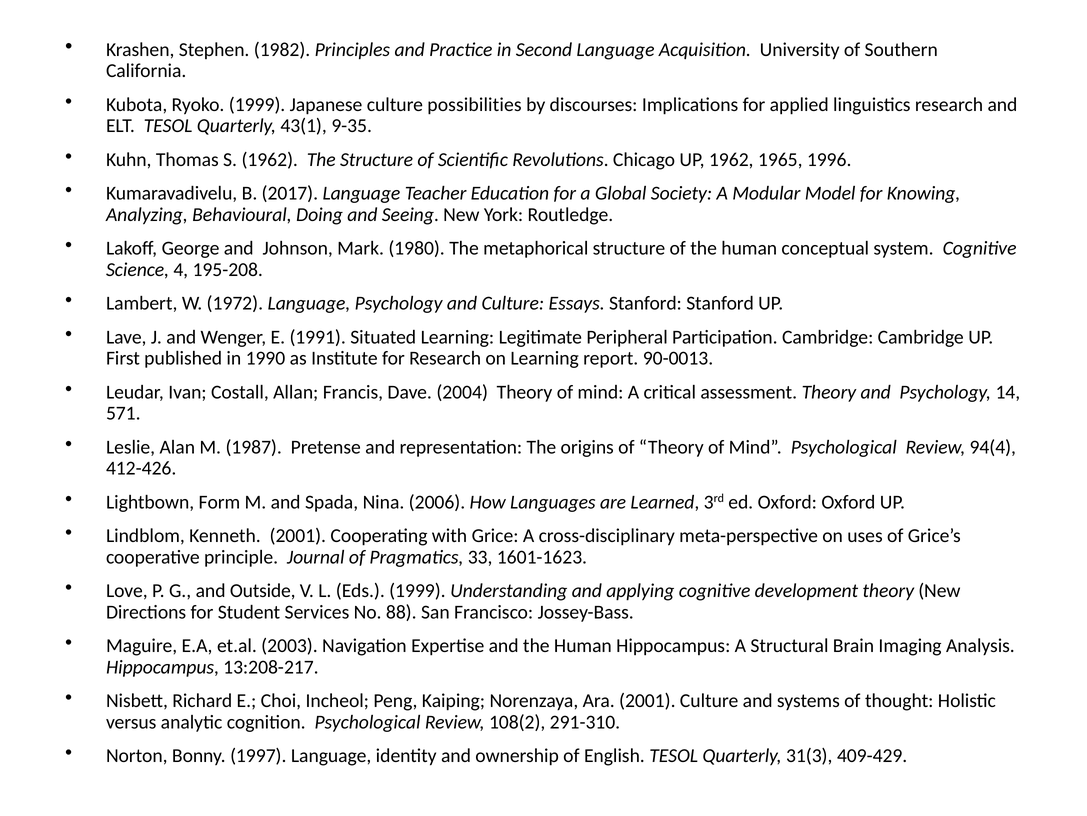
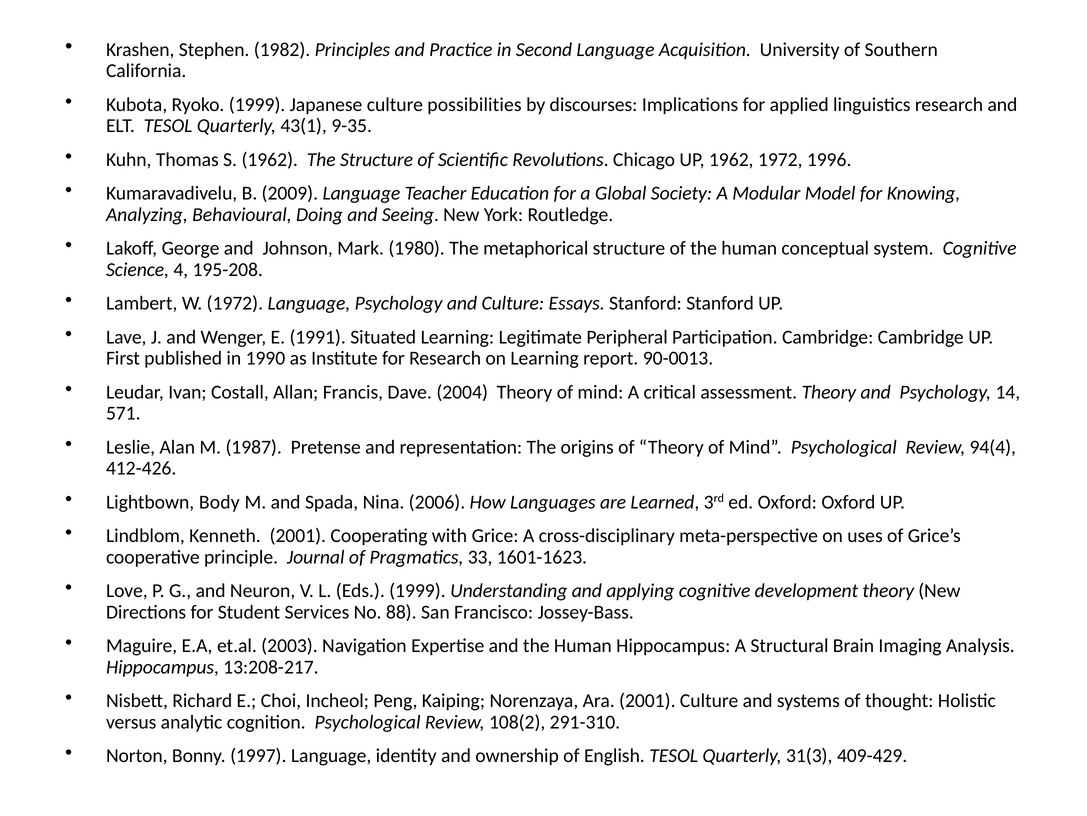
1962 1965: 1965 -> 1972
2017: 2017 -> 2009
Form: Form -> Body
Outside: Outside -> Neuron
